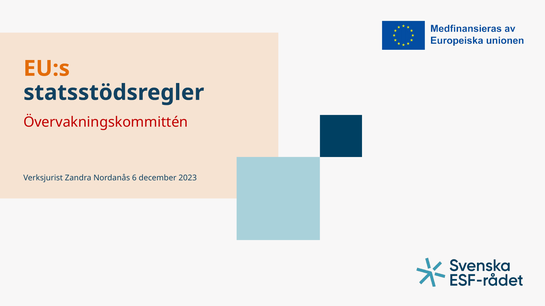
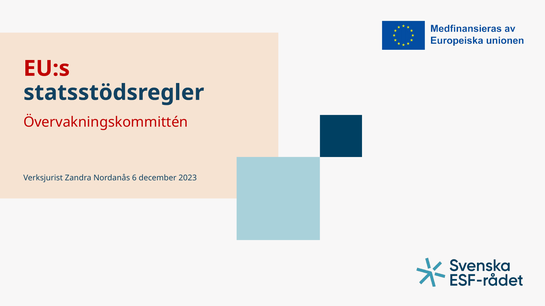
EU:s colour: orange -> red
